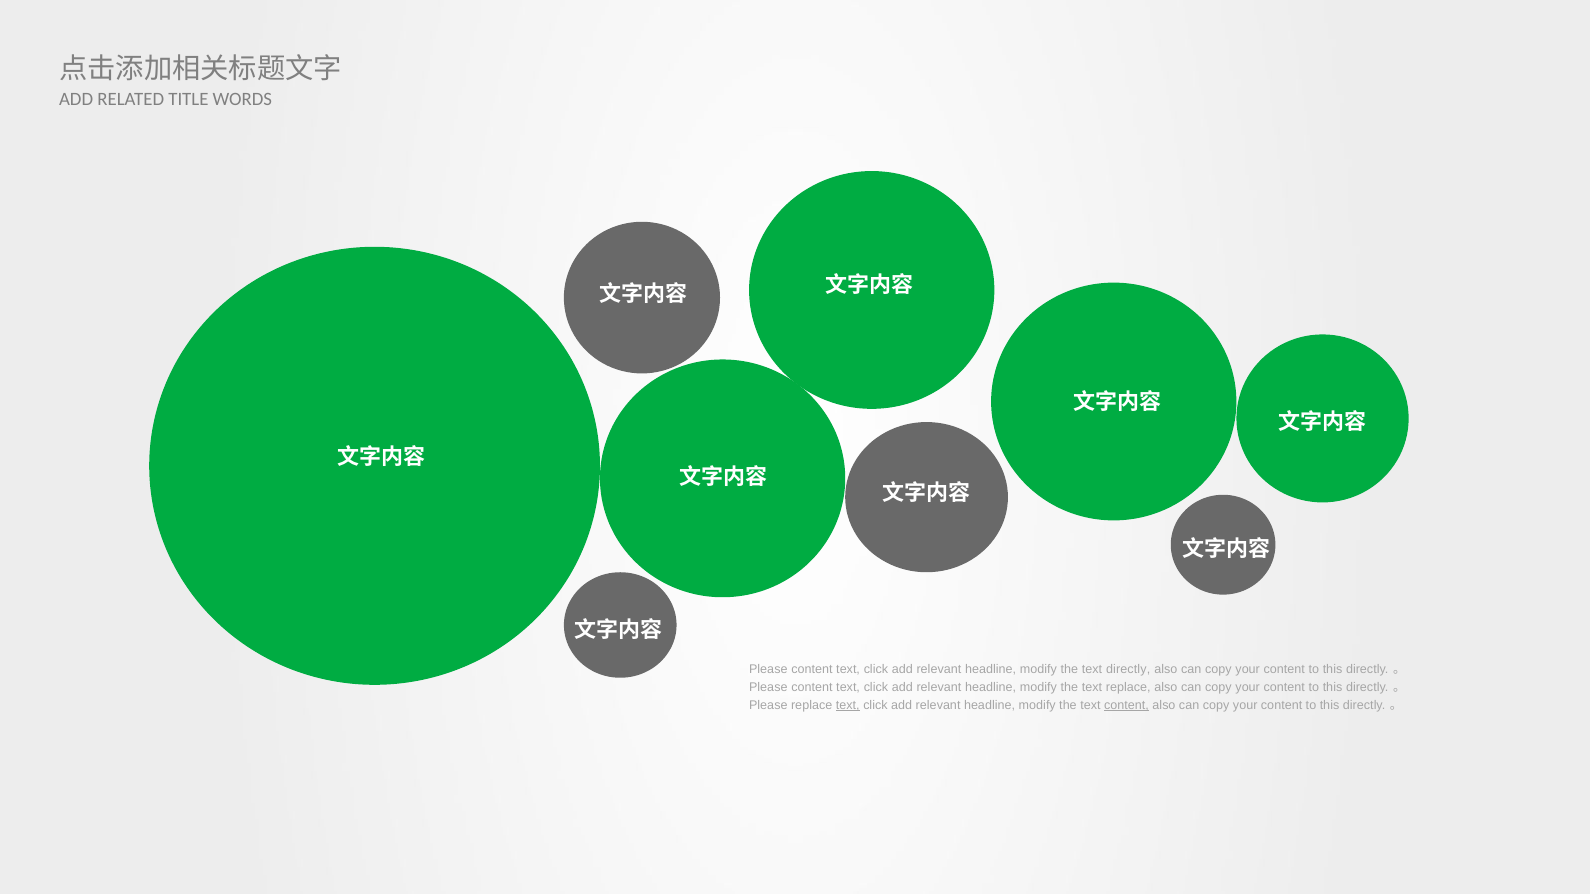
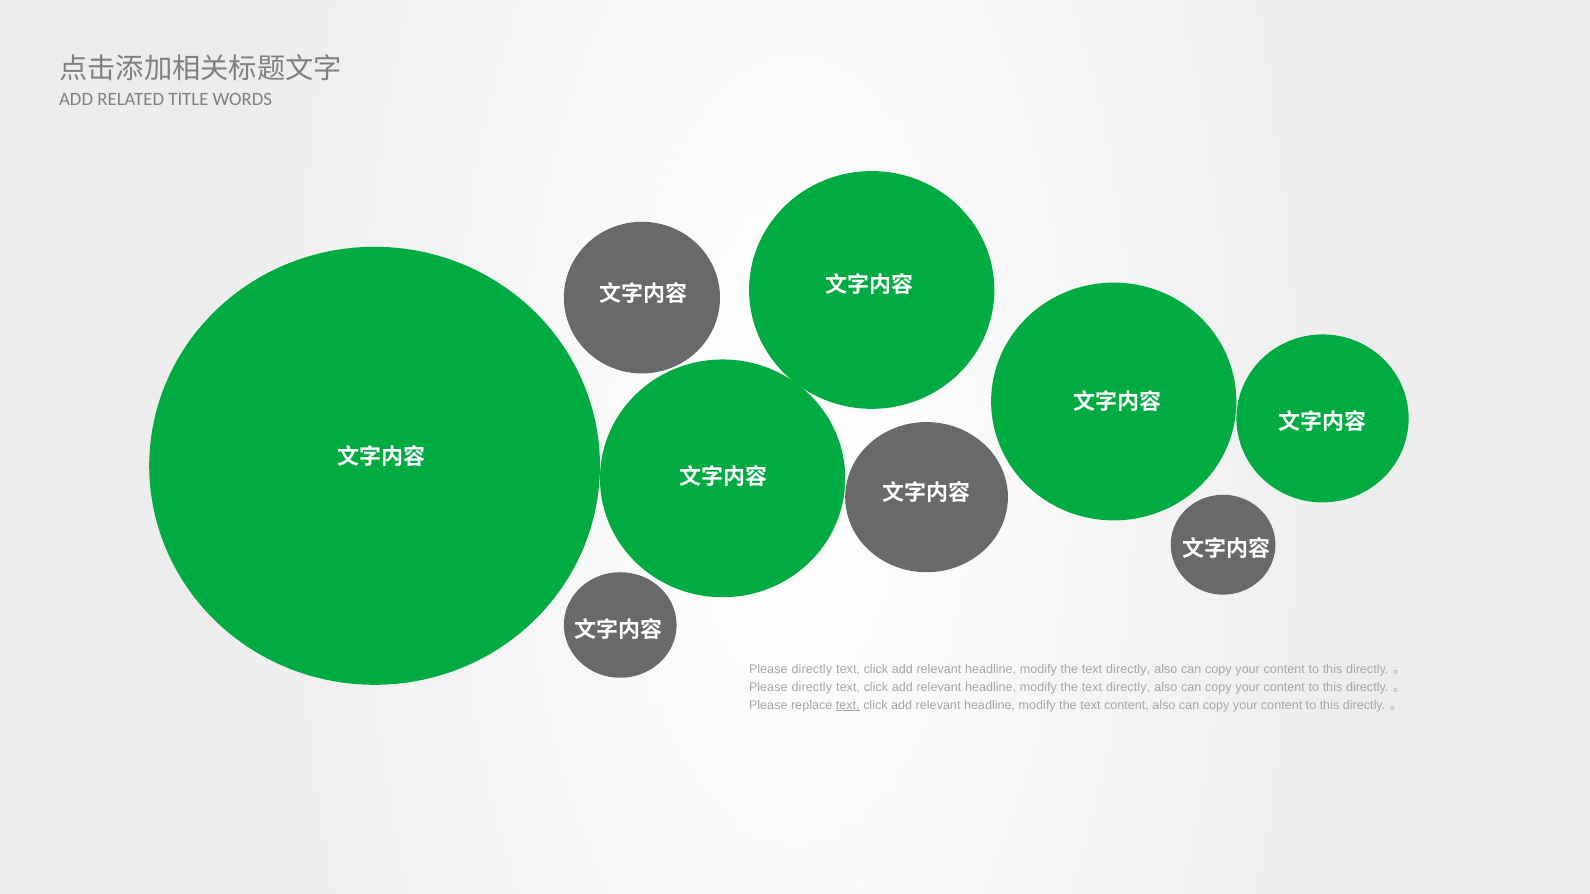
content at (812, 669): content -> directly
content at (812, 687): content -> directly
replace at (1128, 687): replace -> directly
content at (1126, 705) underline: present -> none
